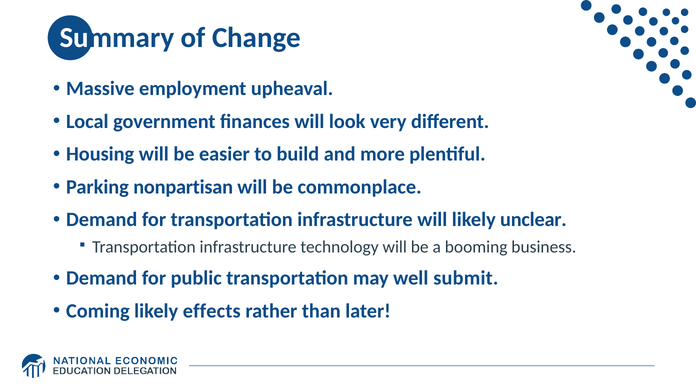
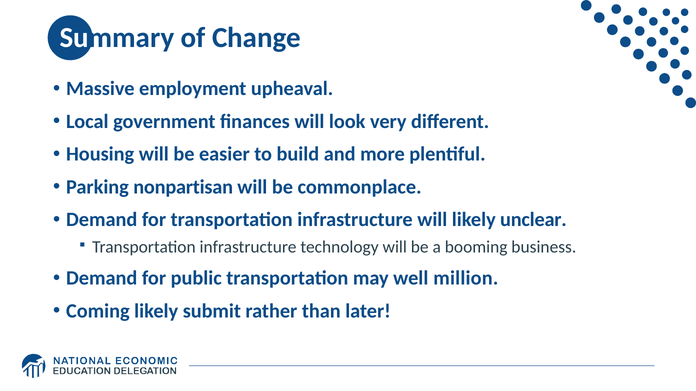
submit: submit -> million
effects: effects -> submit
